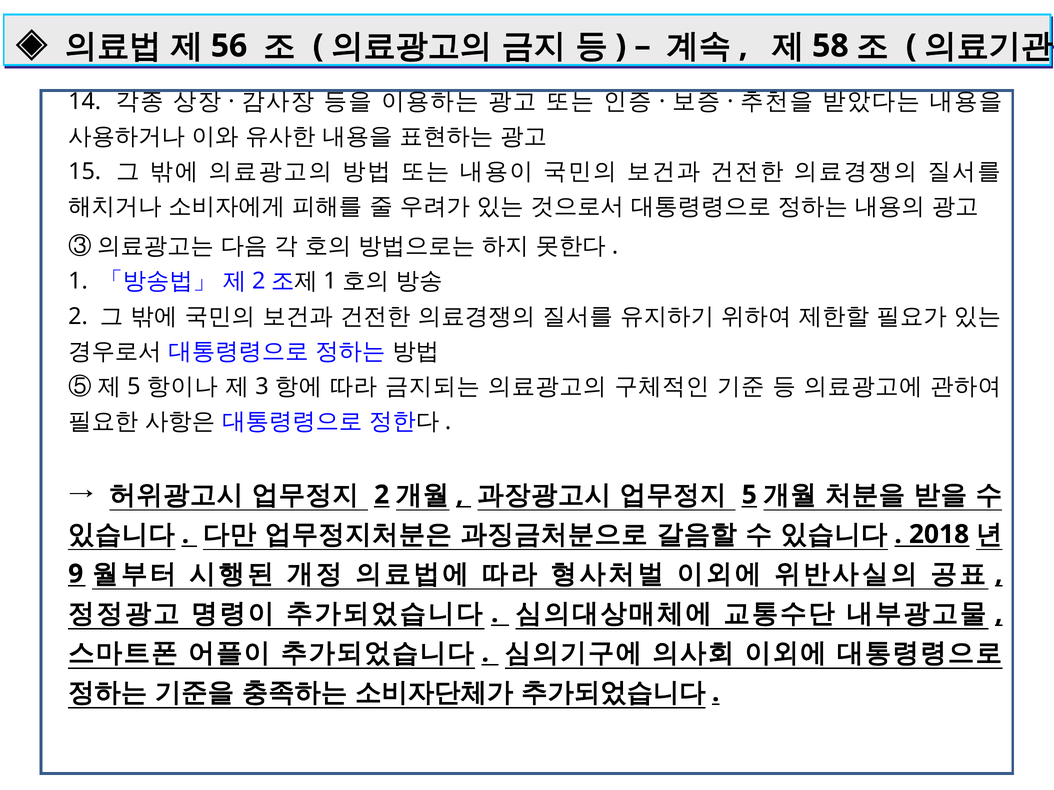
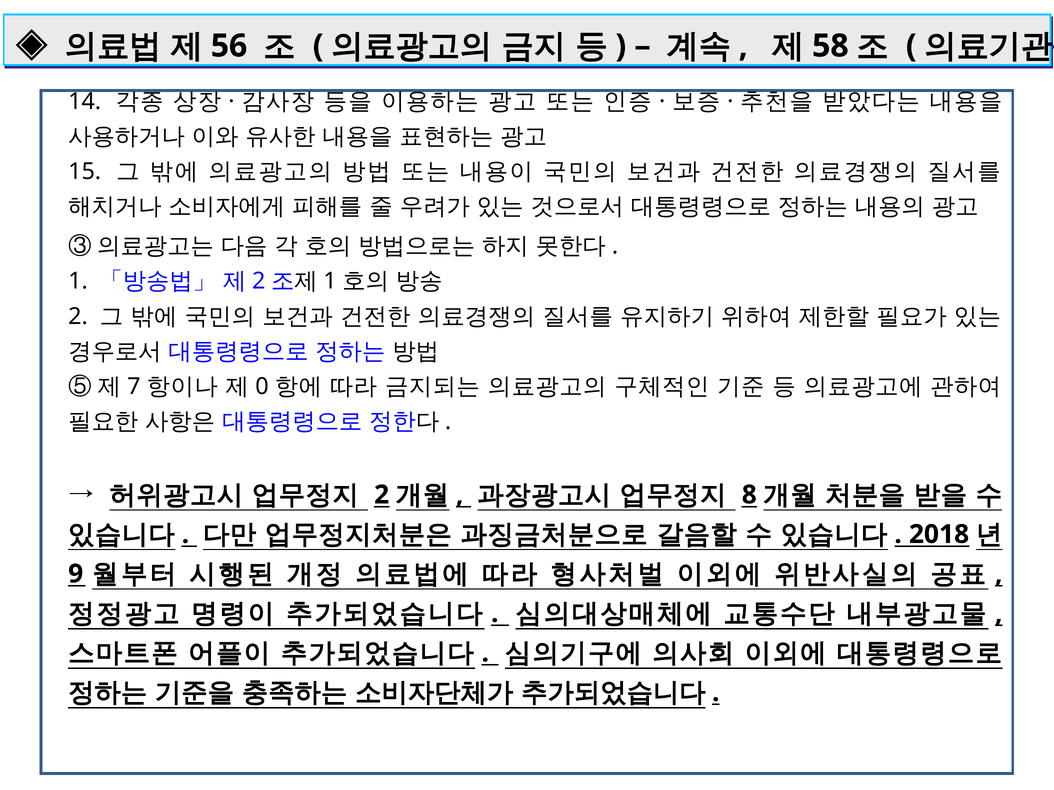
5 at (134, 387): 5 -> 7
3: 3 -> 0
5 at (749, 495): 5 -> 8
